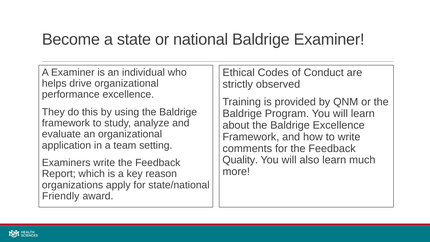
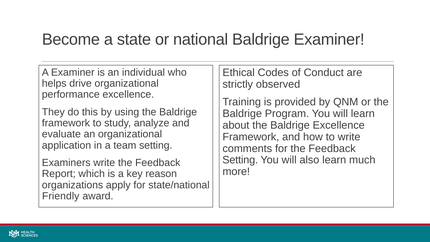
Quality at (240, 160): Quality -> Setting
